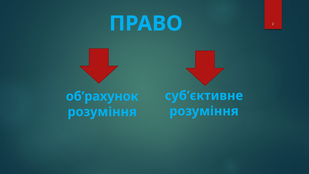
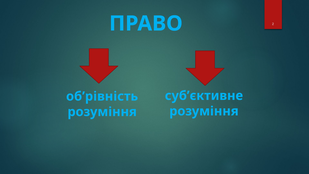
об’рахунок: об’рахунок -> об’рівність
